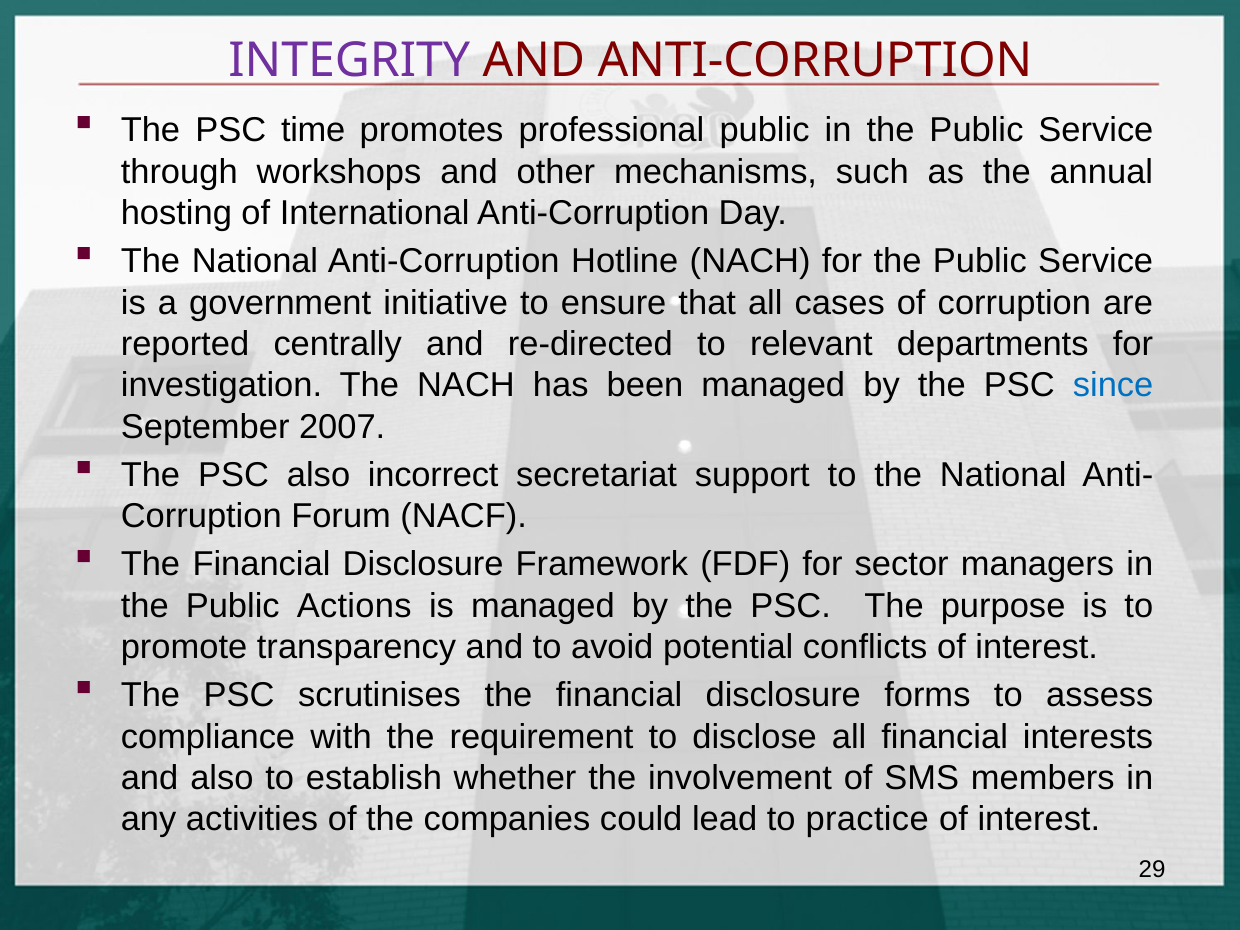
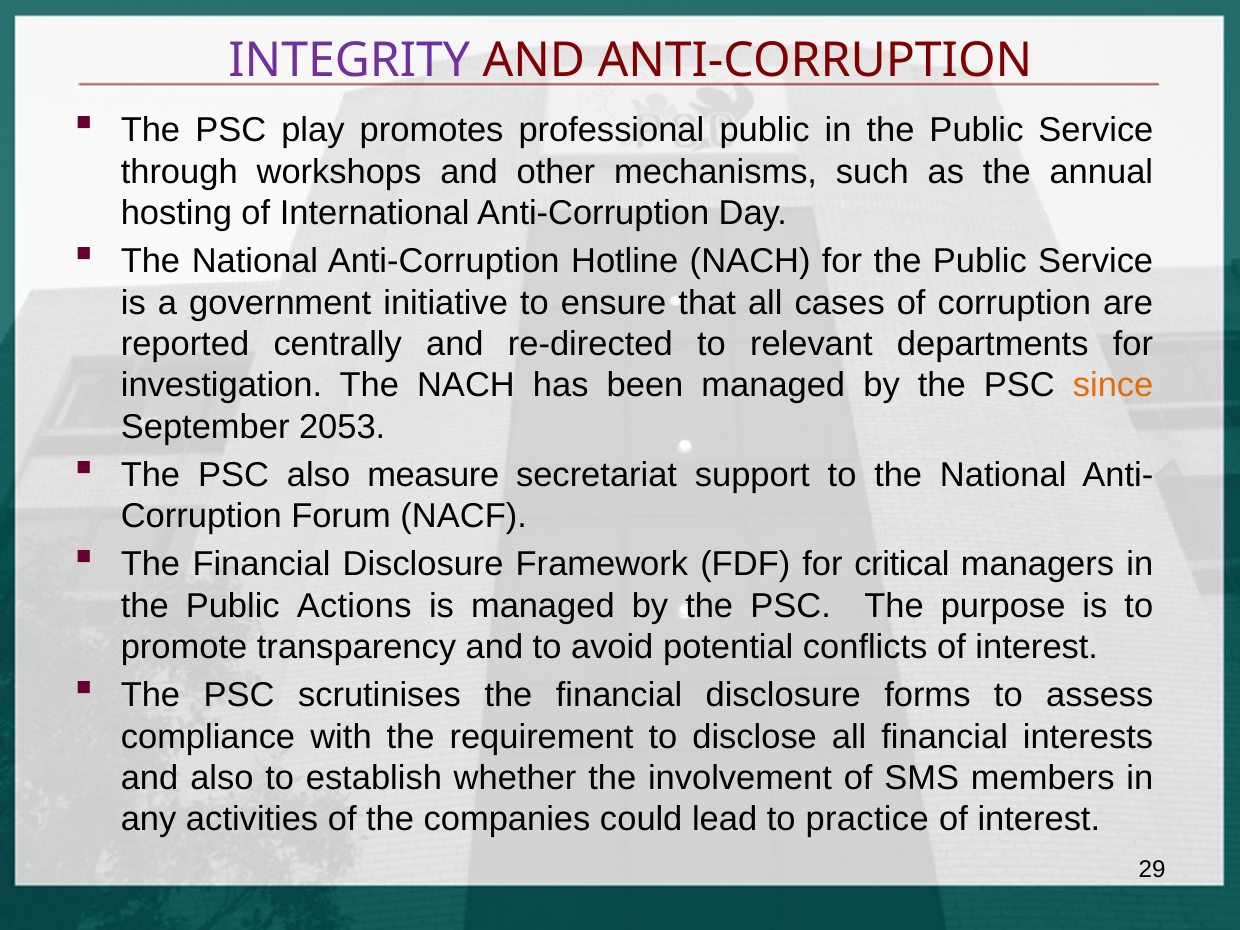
time: time -> play
since colour: blue -> orange
2007: 2007 -> 2053
incorrect: incorrect -> measure
sector: sector -> critical
